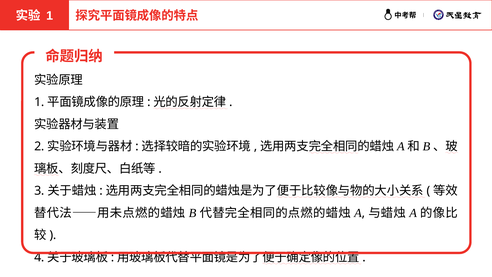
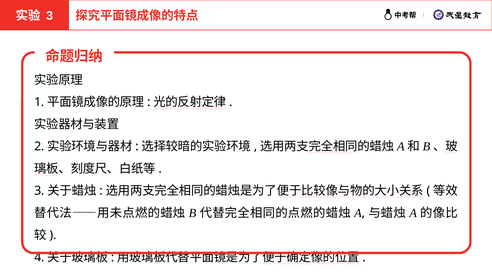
1 at (50, 16): 1 -> 3
